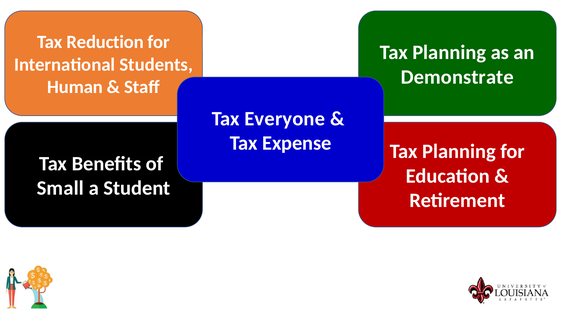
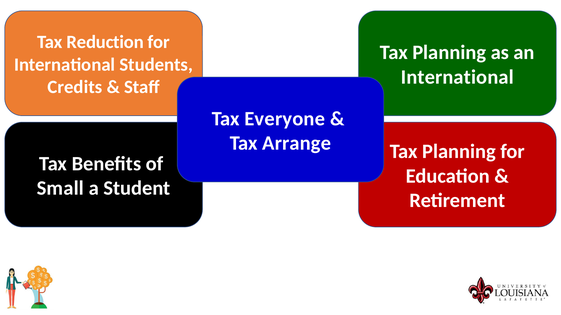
Demonstrate at (457, 77): Demonstrate -> International
Human: Human -> Credits
Expense: Expense -> Arrange
